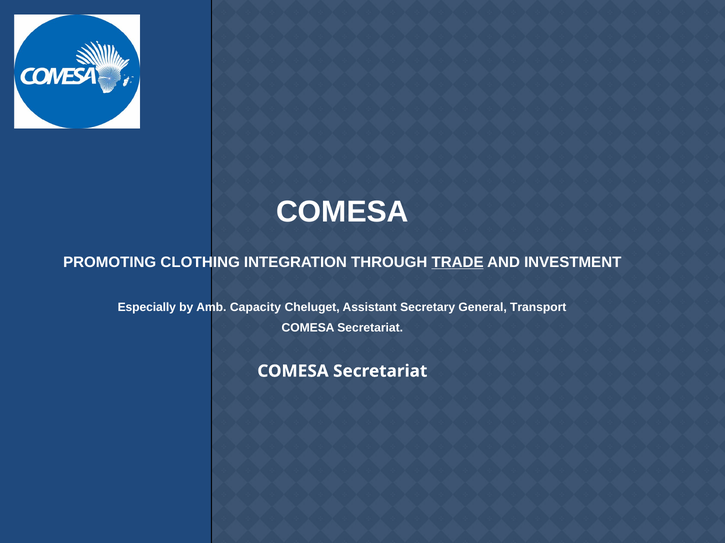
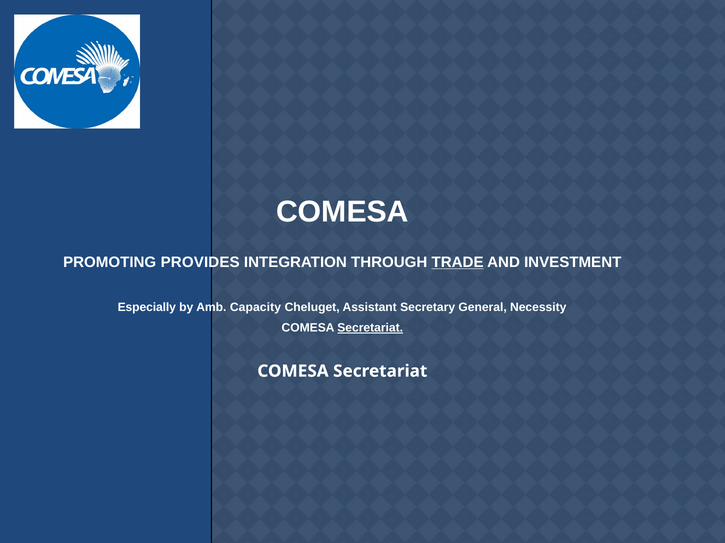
CLOTHING: CLOTHING -> PROVIDES
Transport: Transport -> Necessity
Secretariat at (370, 328) underline: none -> present
